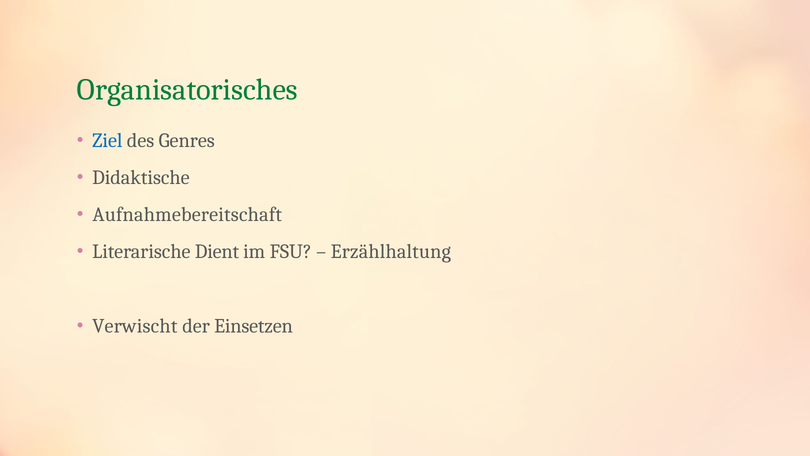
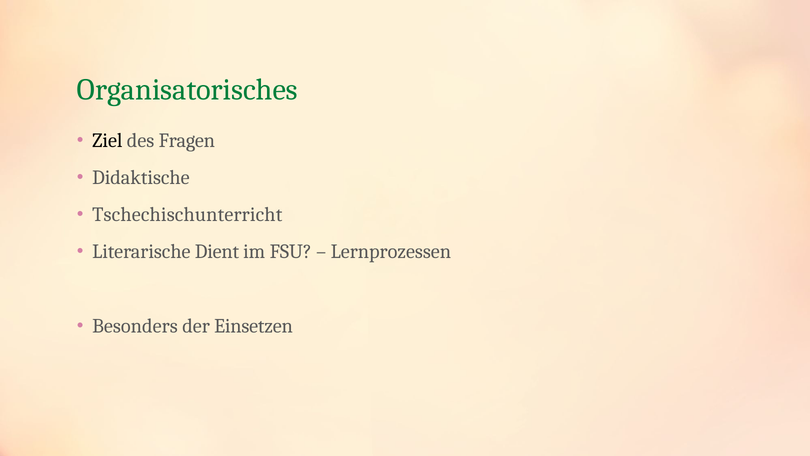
Ziel colour: blue -> black
Genres: Genres -> Fragen
Aufnahmebereitschaft: Aufnahmebereitschaft -> Tschechischunterricht
Erzählhaltung: Erzählhaltung -> Lernprozessen
Verwischt: Verwischt -> Besonders
